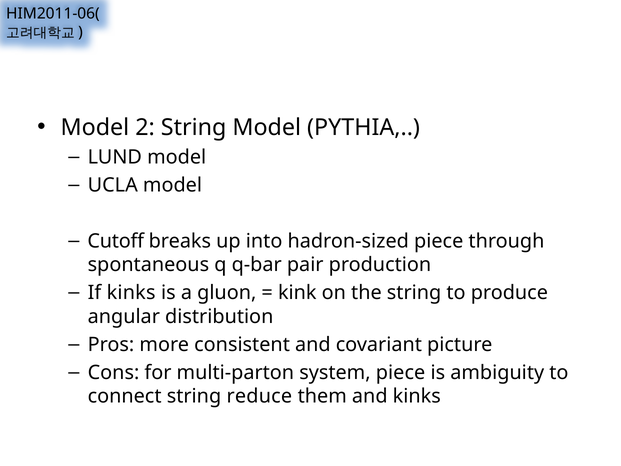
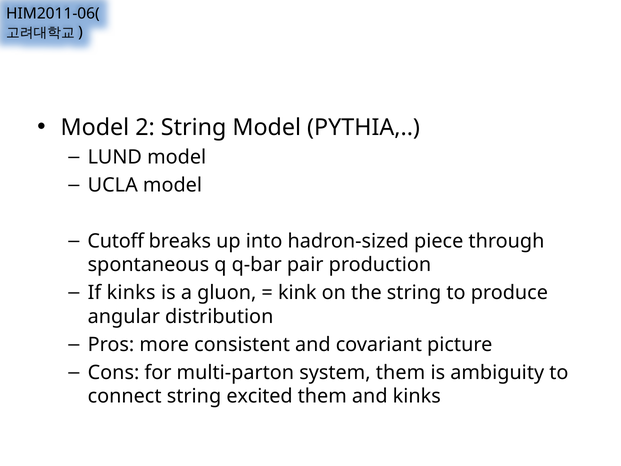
system piece: piece -> them
reduce: reduce -> excited
